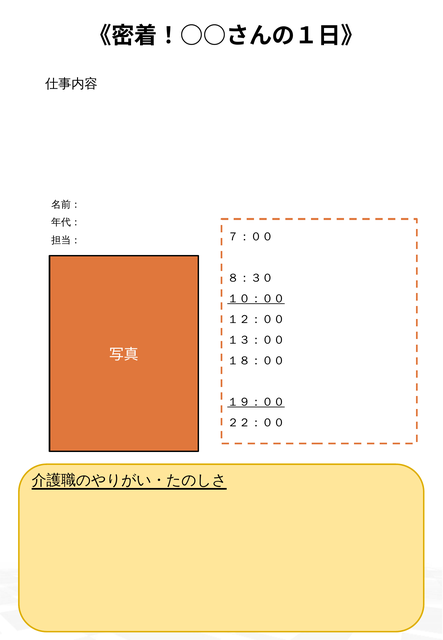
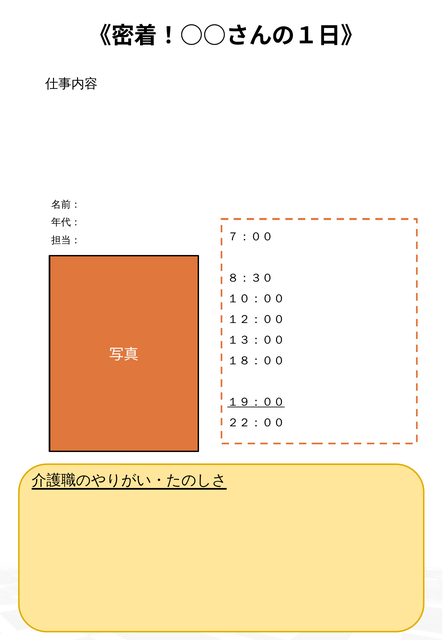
１０：００ underline: present -> none
